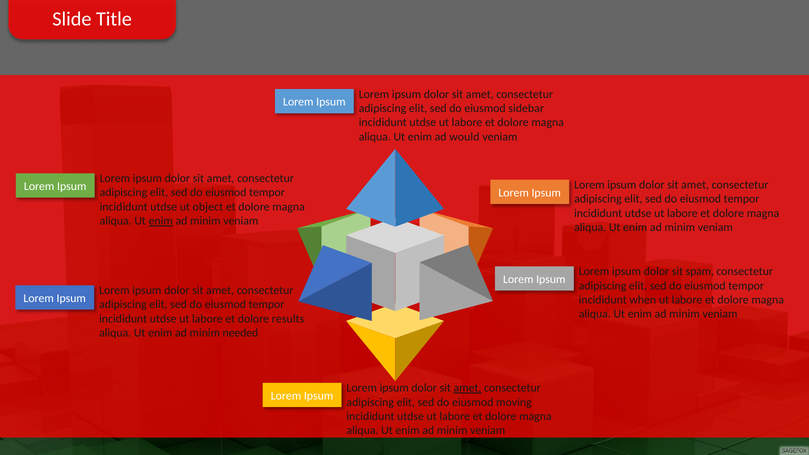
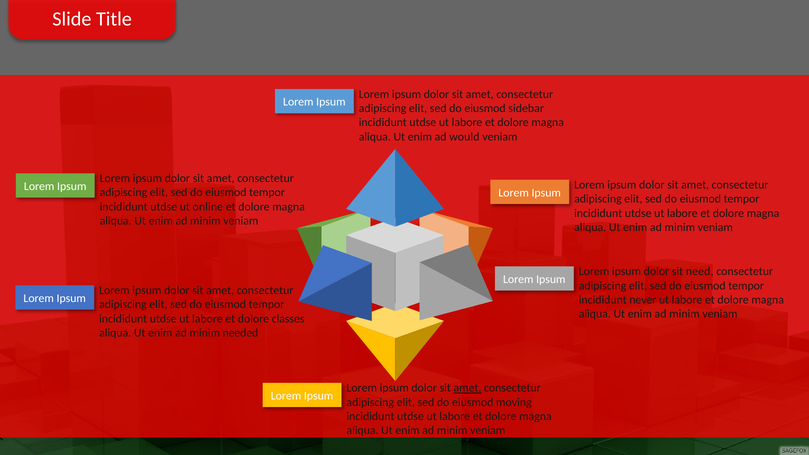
object: object -> online
enim at (161, 221) underline: present -> none
spam: spam -> need
when: when -> never
results: results -> classes
